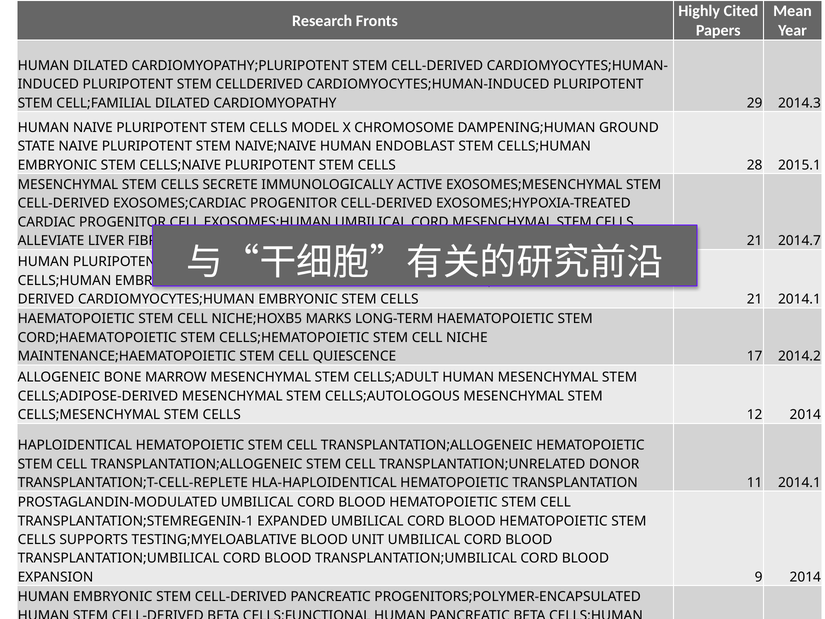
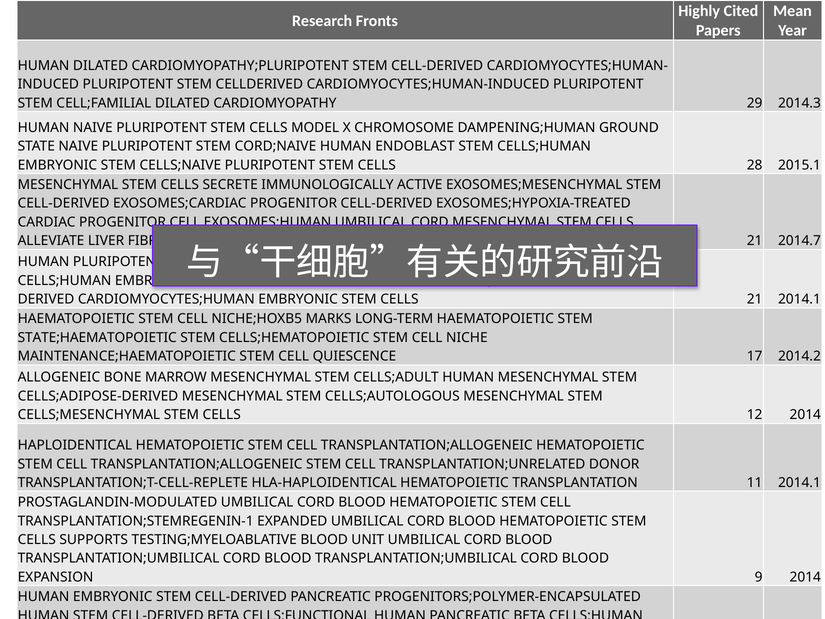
NAIVE;NAIVE: NAIVE;NAIVE -> CORD;NAIVE
CORD;HAEMATOPOIETIC: CORD;HAEMATOPOIETIC -> STATE;HAEMATOPOIETIC
